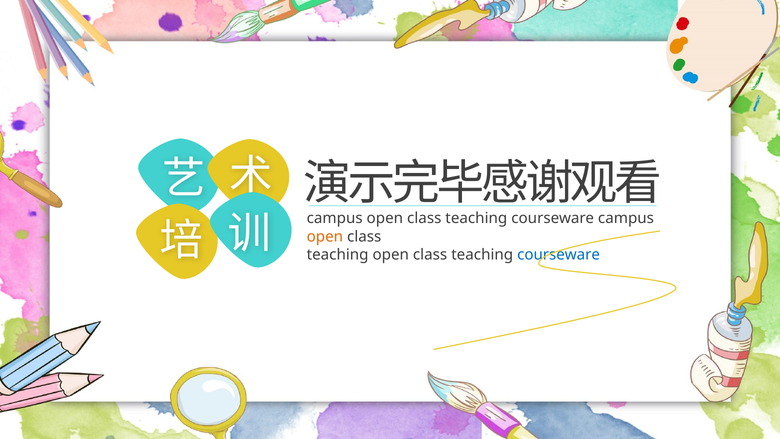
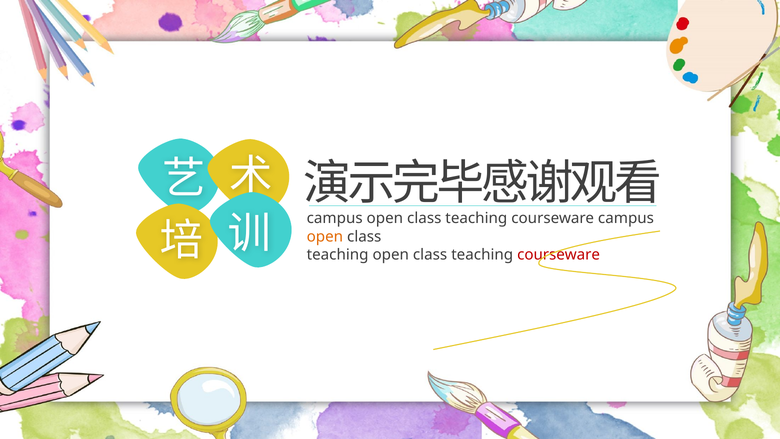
courseware at (559, 255) colour: blue -> red
